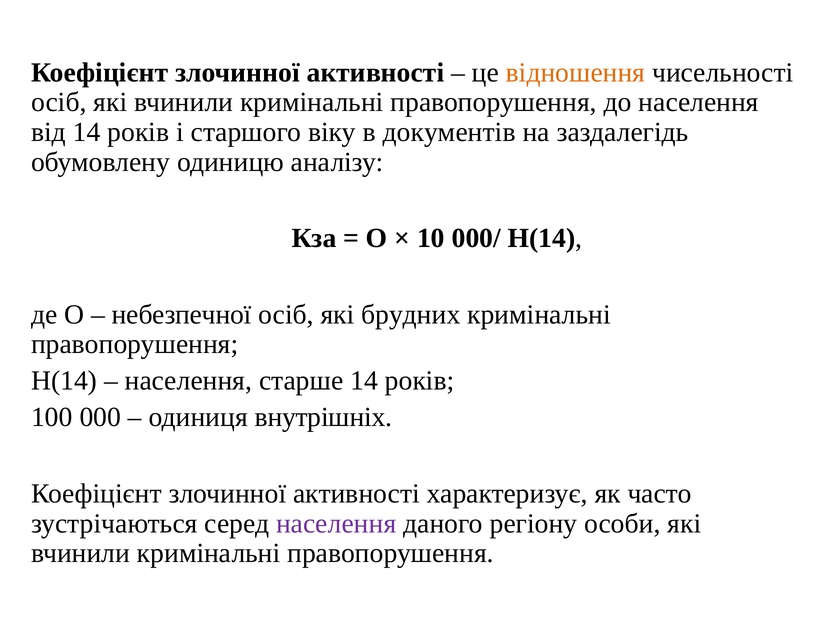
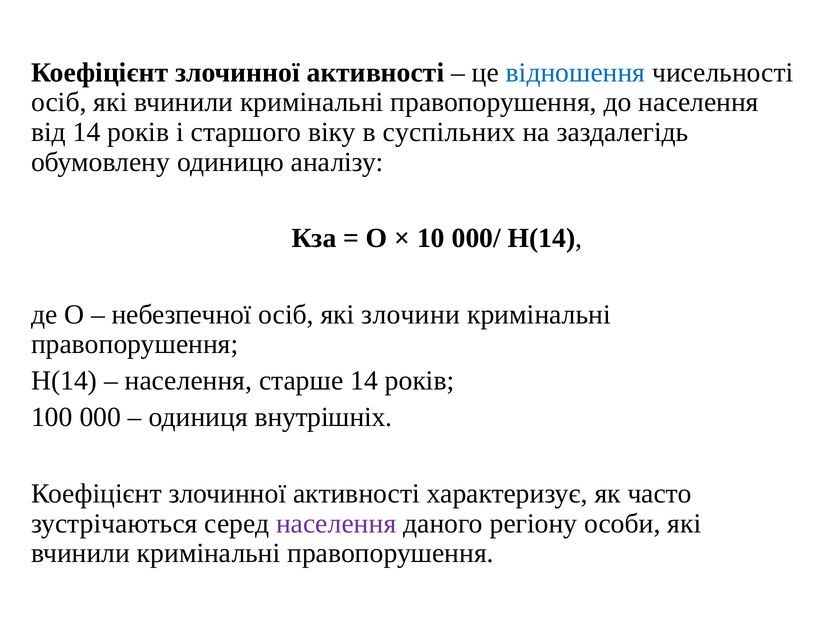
відношення colour: orange -> blue
документів: документів -> суспільних
брудних: брудних -> злочини
